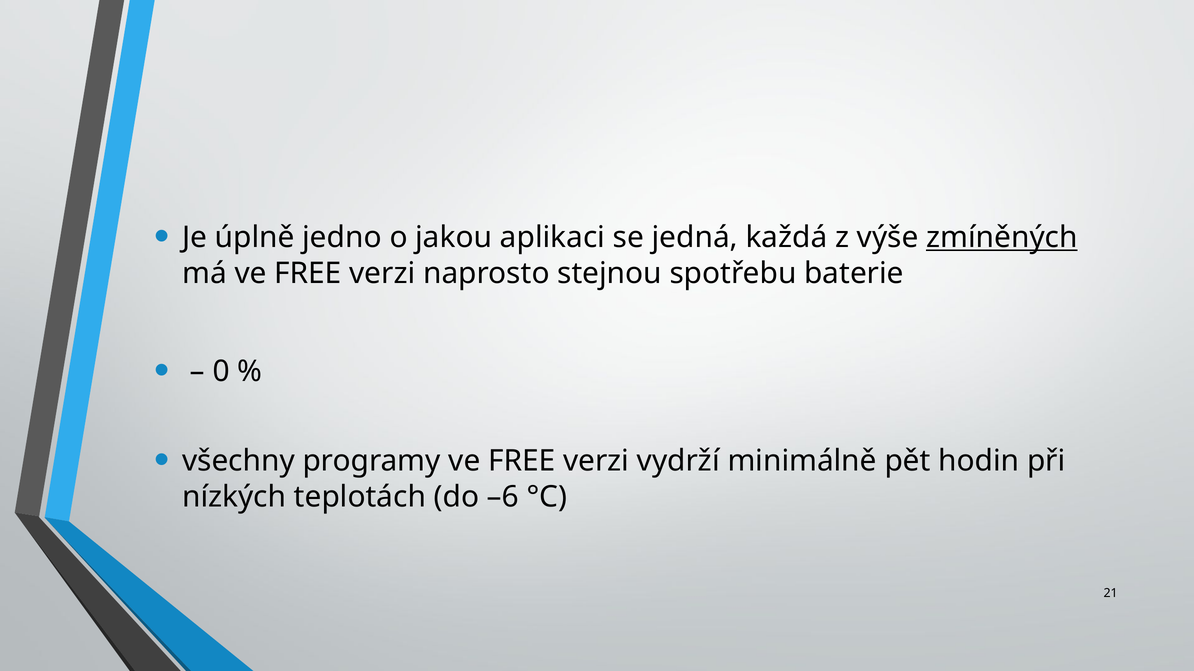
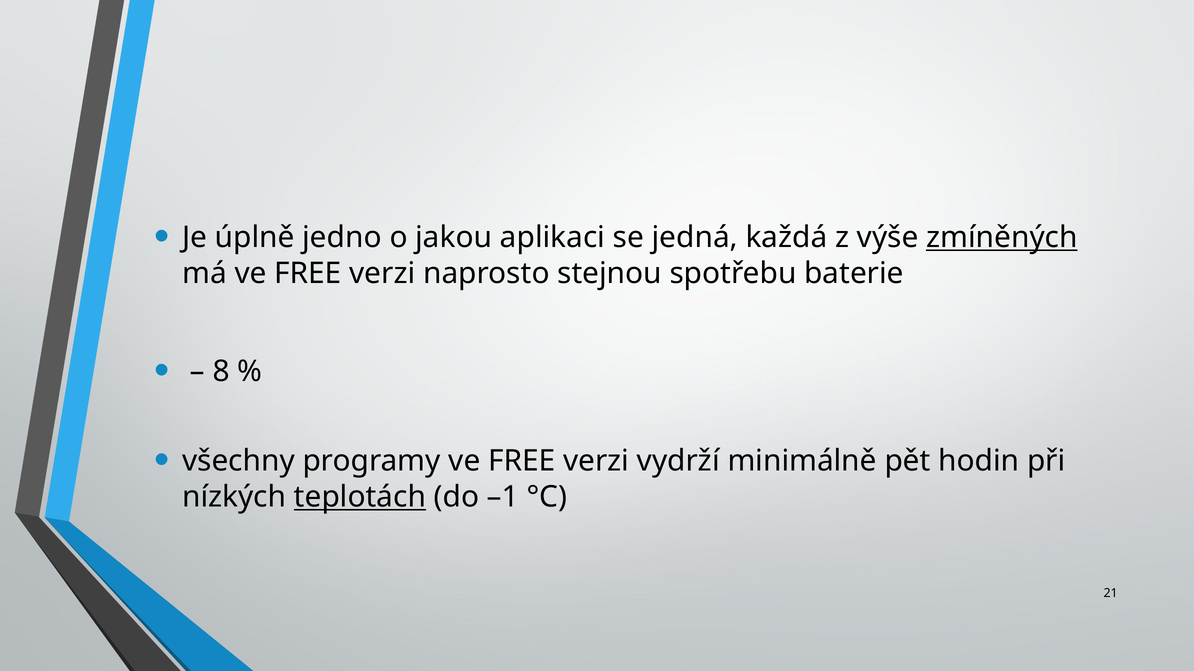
0: 0 -> 8
teplotách underline: none -> present
–6: –6 -> –1
